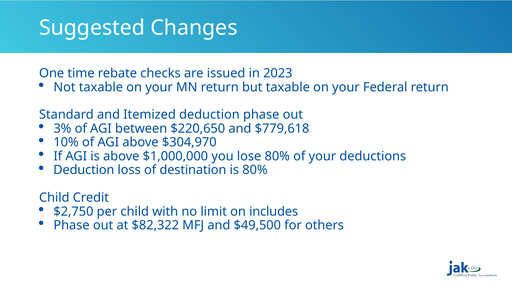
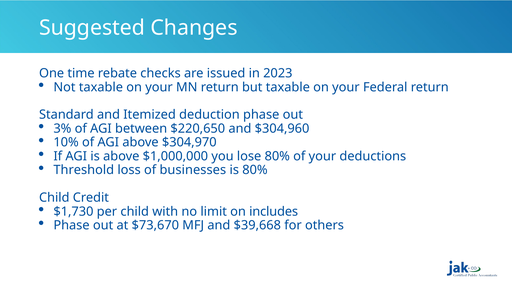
$779,618: $779,618 -> $304,960
Deduction at (84, 170): Deduction -> Threshold
destination: destination -> businesses
$2,750: $2,750 -> $1,730
$82,322: $82,322 -> $73,670
$49,500: $49,500 -> $39,668
